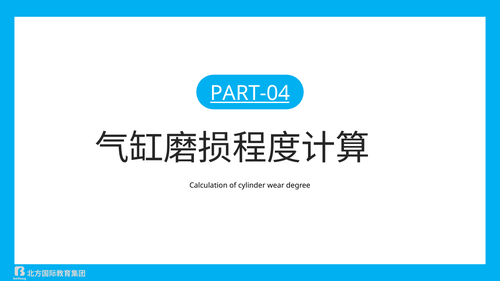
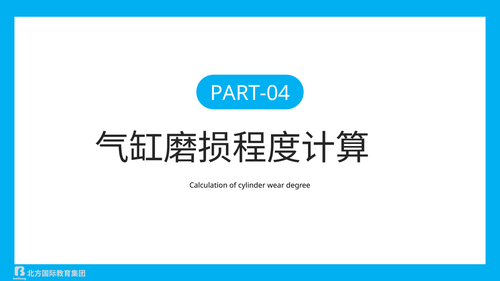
PART-04 underline: present -> none
